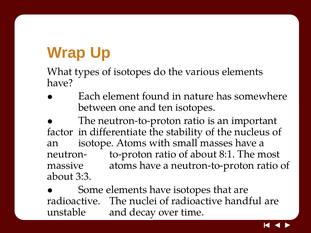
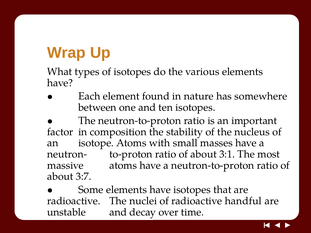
differentiate: differentiate -> composition
8:1: 8:1 -> 3:1
3:3: 3:3 -> 3:7
